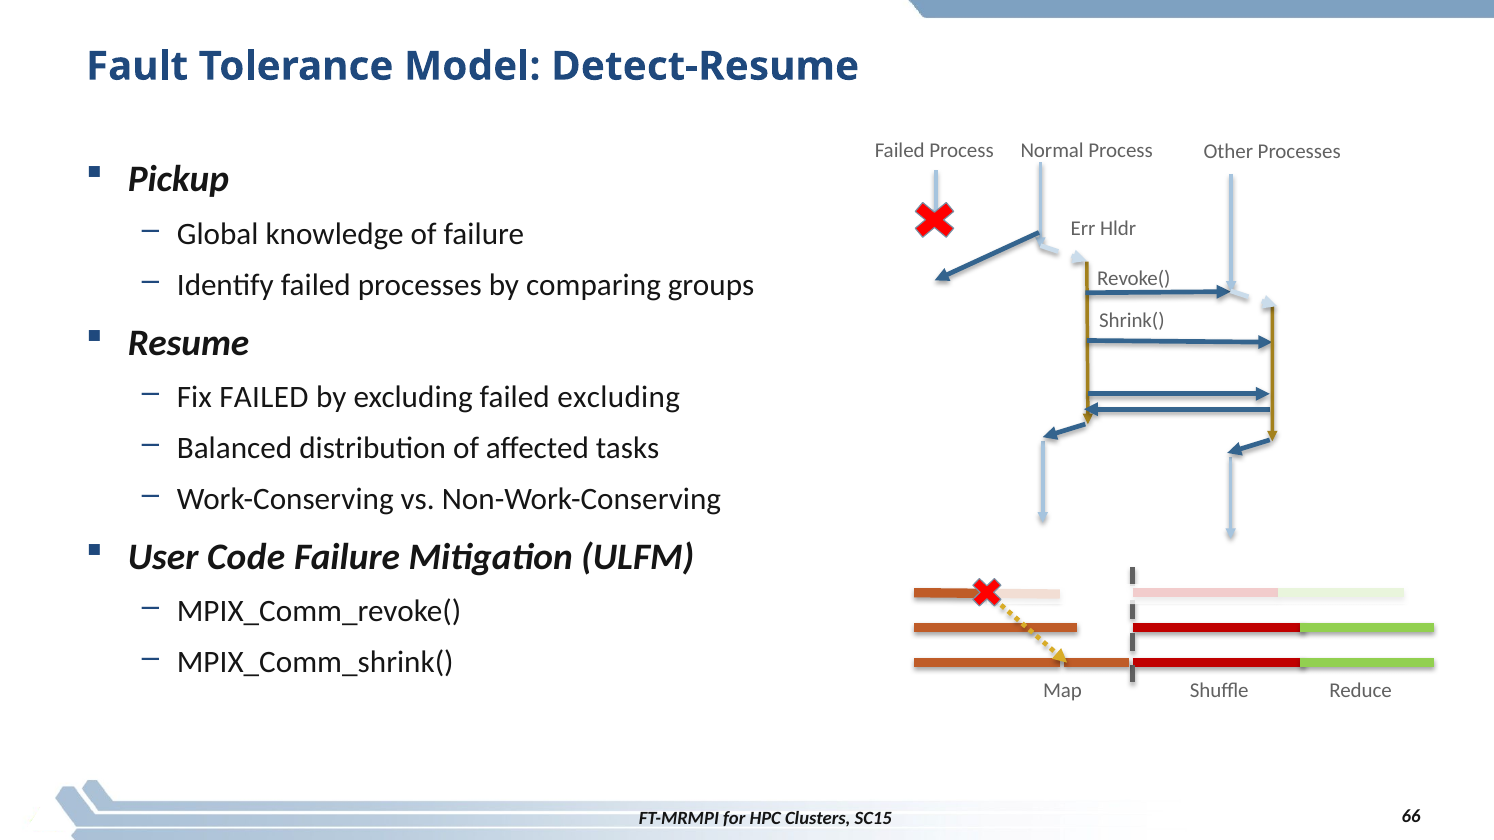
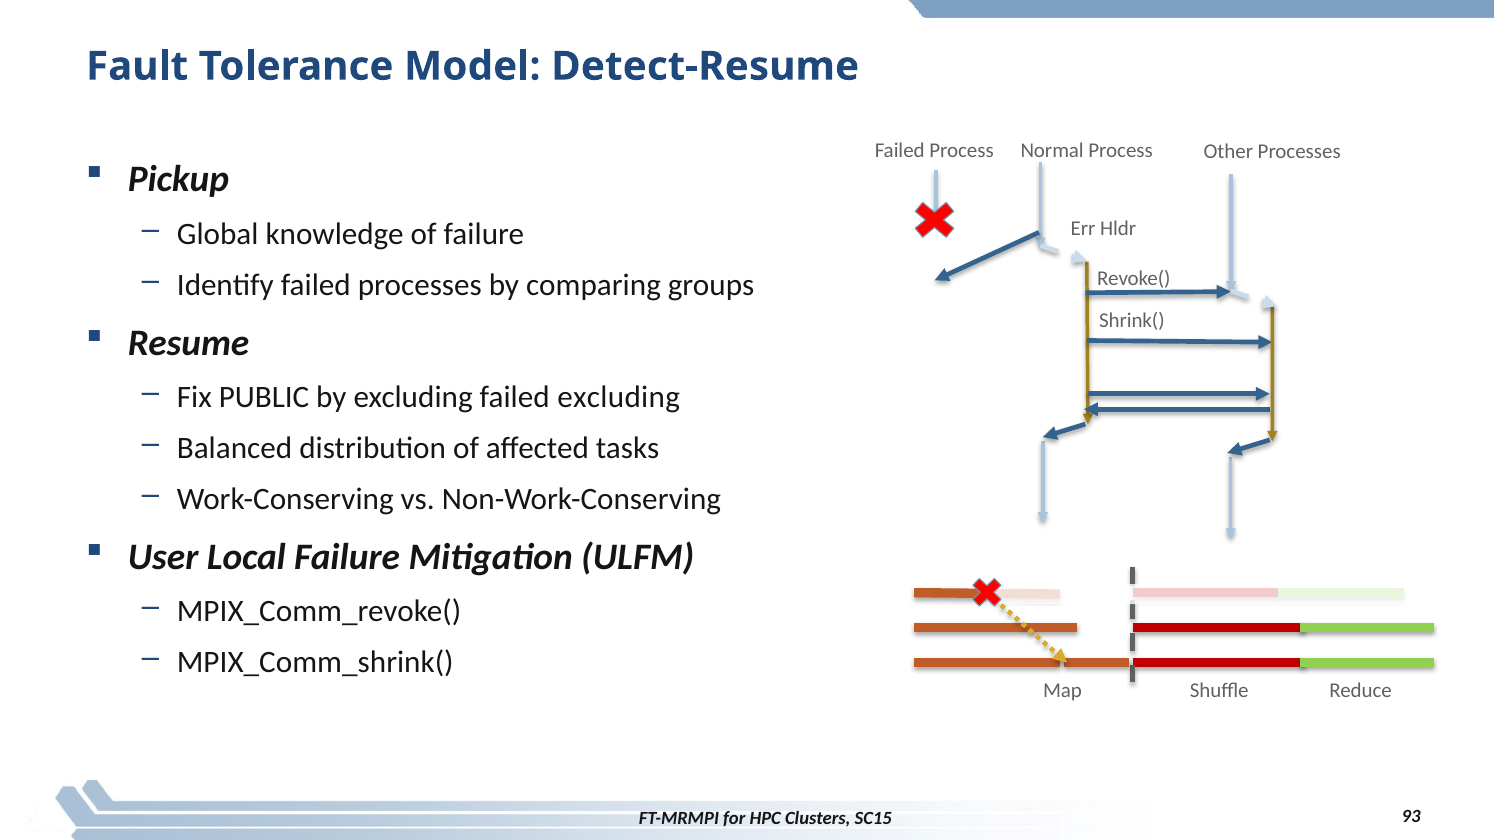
Fix FAILED: FAILED -> PUBLIC
Code: Code -> Local
66: 66 -> 93
